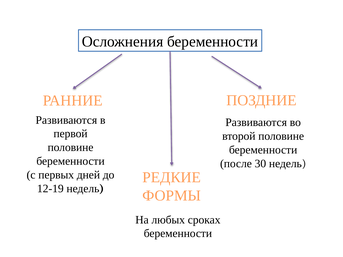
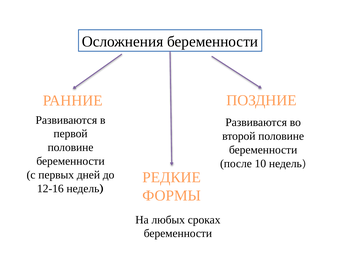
30: 30 -> 10
12-19: 12-19 -> 12-16
